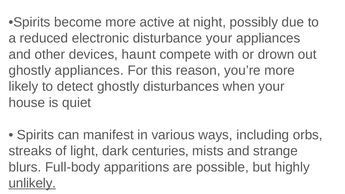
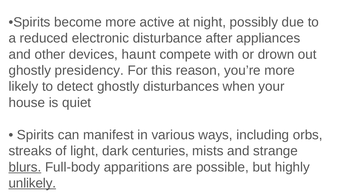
disturbance your: your -> after
ghostly appliances: appliances -> presidency
blurs underline: none -> present
